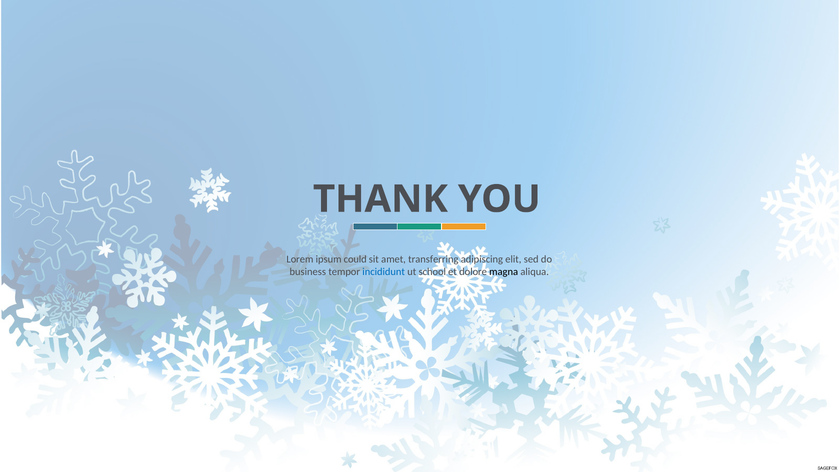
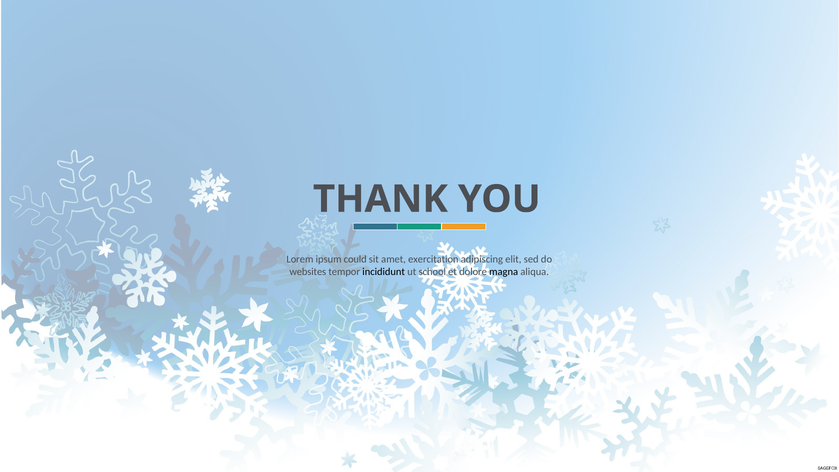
transferring: transferring -> exercitation
business: business -> websites
incididunt colour: blue -> black
